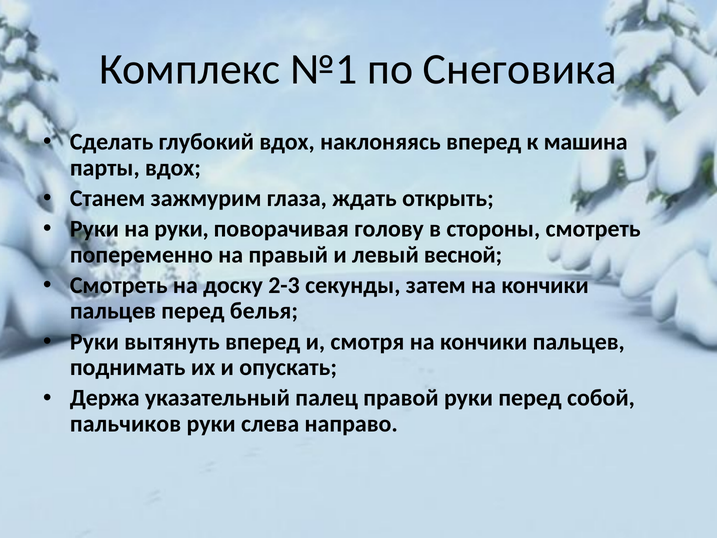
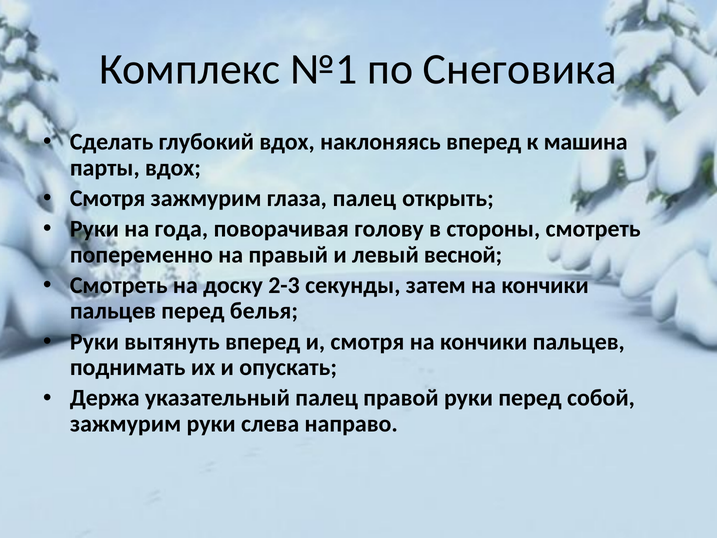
Станем at (108, 198): Станем -> Смотря
глаза ждать: ждать -> палец
на руки: руки -> года
пальчиков at (126, 424): пальчиков -> зажмурим
